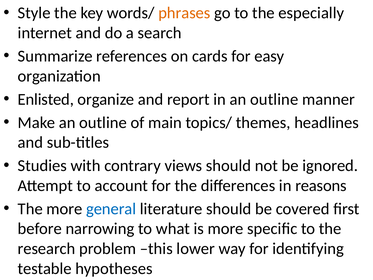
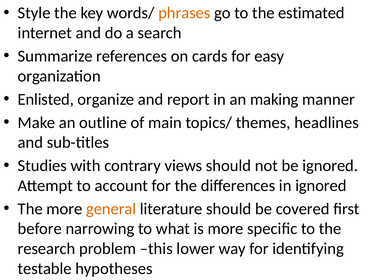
especially: especially -> estimated
in an outline: outline -> making
in reasons: reasons -> ignored
general colour: blue -> orange
